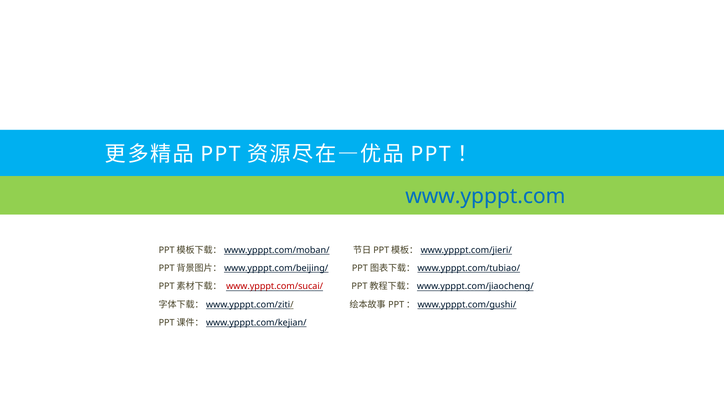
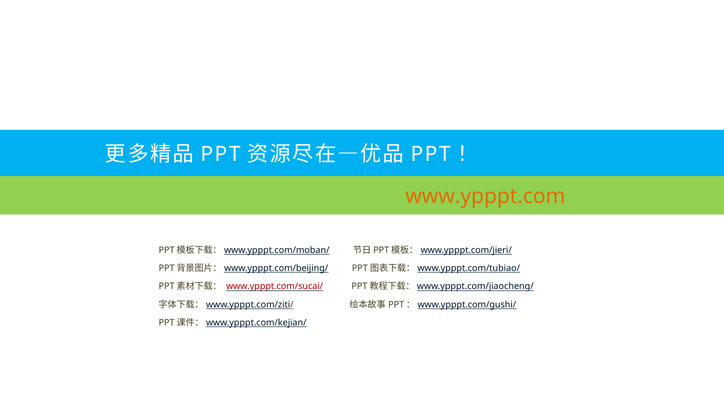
www.ypppt.com colour: blue -> orange
